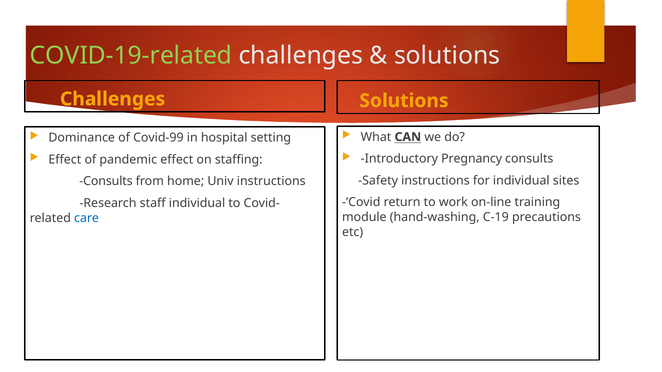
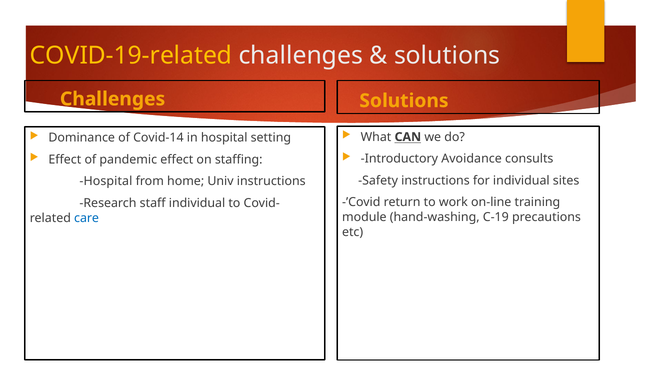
COVID-19-related colour: light green -> yellow
Covid-99: Covid-99 -> Covid-14
Pregnancy: Pregnancy -> Avoidance
Consults at (106, 181): Consults -> Hospital
